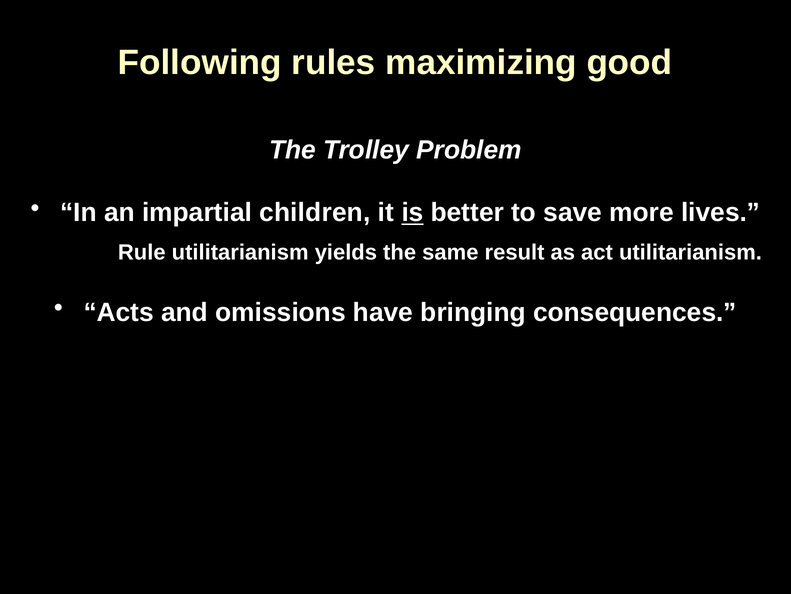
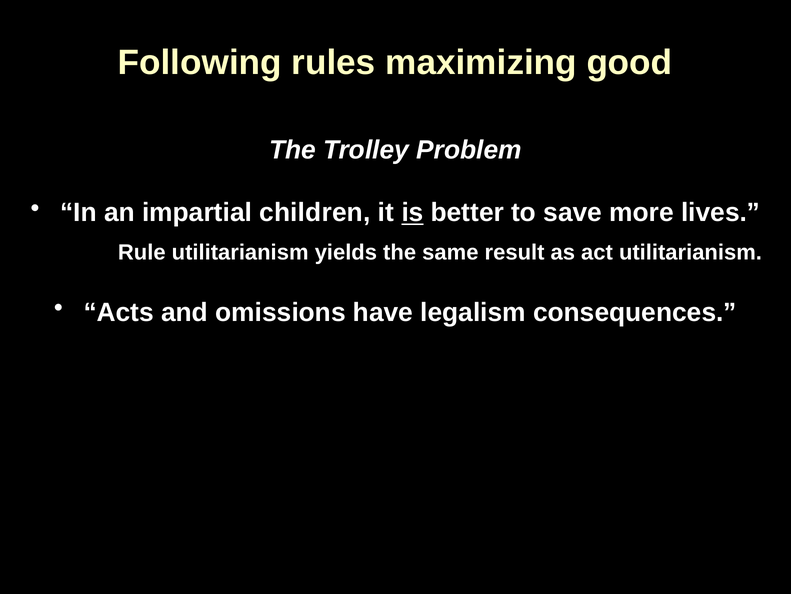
bringing: bringing -> legalism
